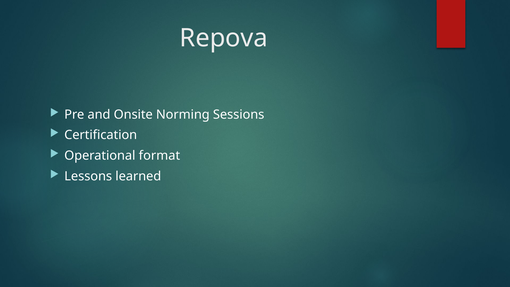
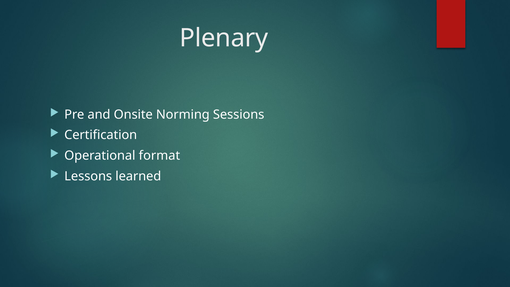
Repova: Repova -> Plenary
